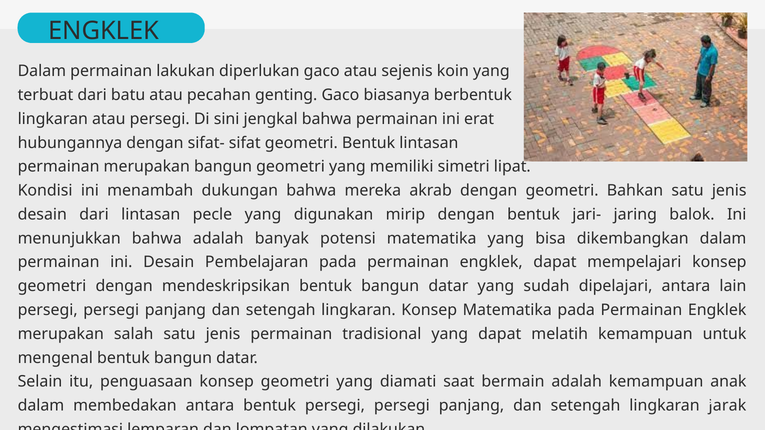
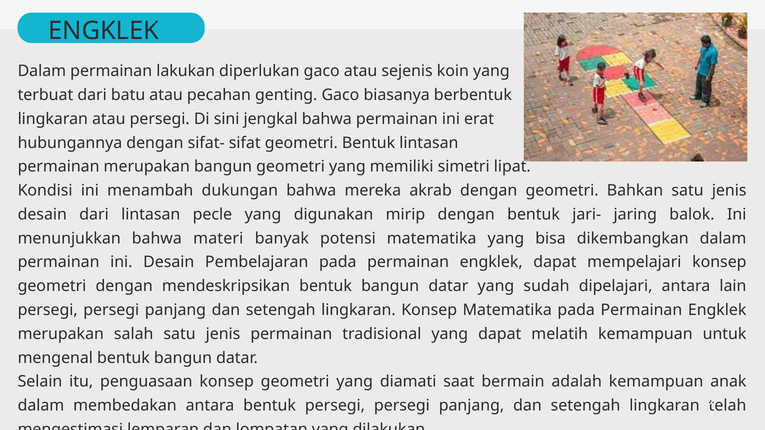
bahwa adalah: adalah -> materi
jarak: jarak -> telah
